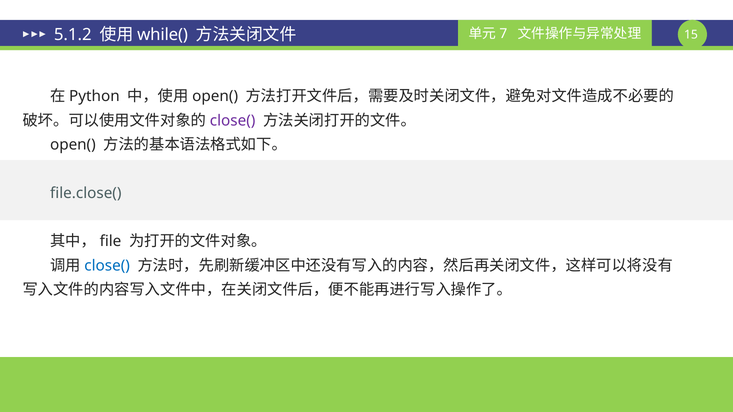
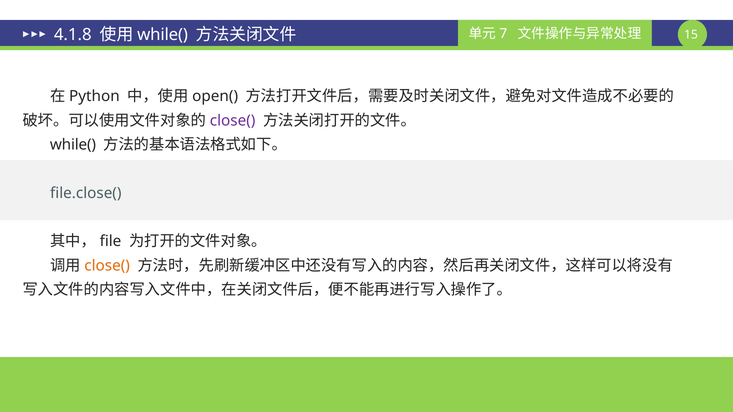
5.1.2: 5.1.2 -> 4.1.8
open( at (73, 145): open( -> while(
close( at (107, 266) colour: blue -> orange
